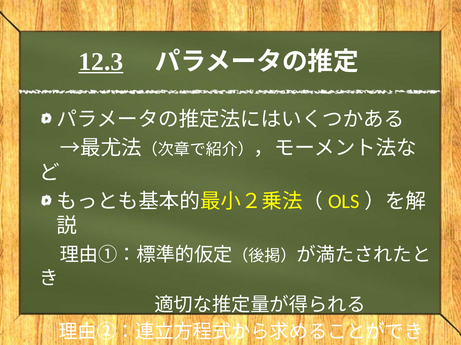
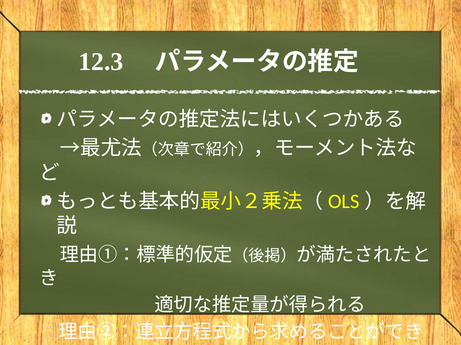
12.3 underline: present -> none
